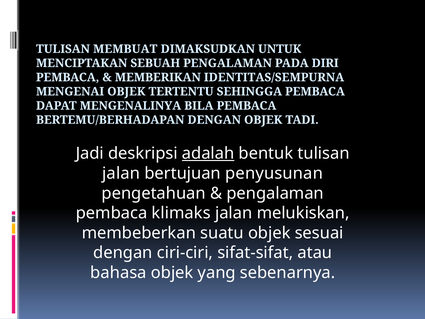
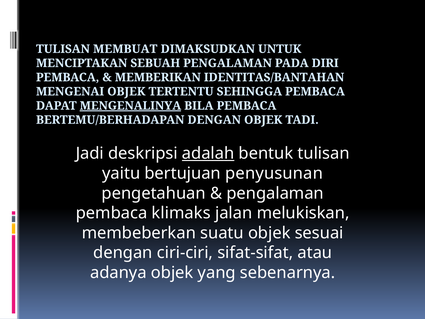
IDENTITAS/SEMPURNA: IDENTITAS/SEMPURNA -> IDENTITAS/BANTAHAN
MENGENALINYA underline: none -> present
jalan at (121, 173): jalan -> yaitu
bahasa: bahasa -> adanya
